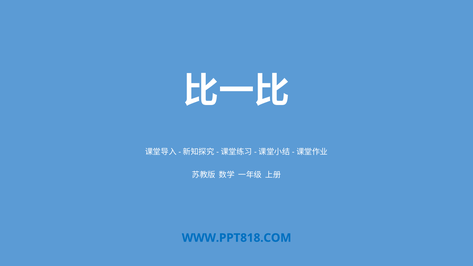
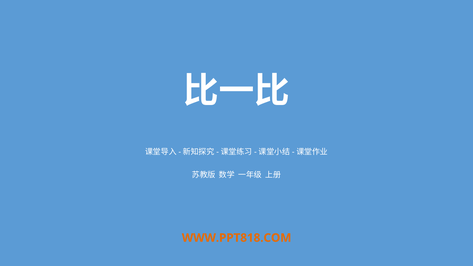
WWW.PPT818.COM colour: blue -> orange
